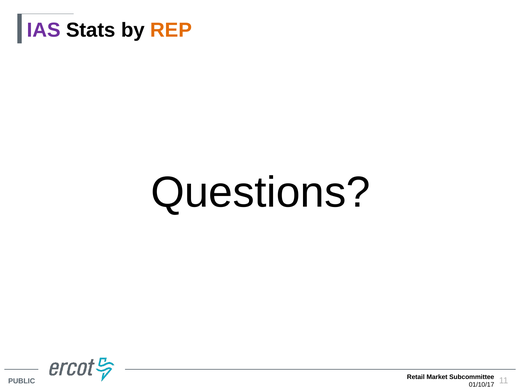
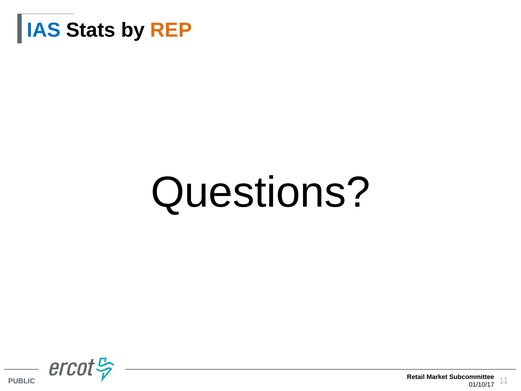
IAS colour: purple -> blue
